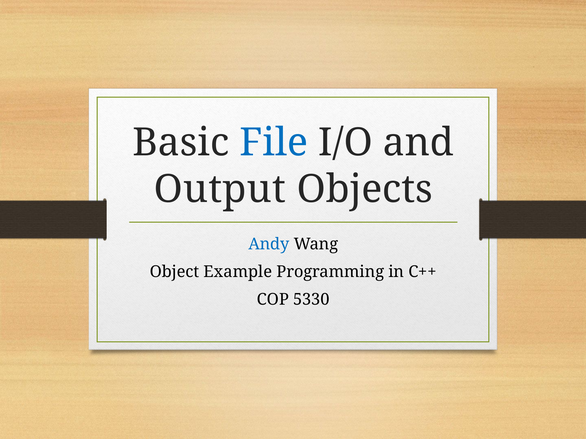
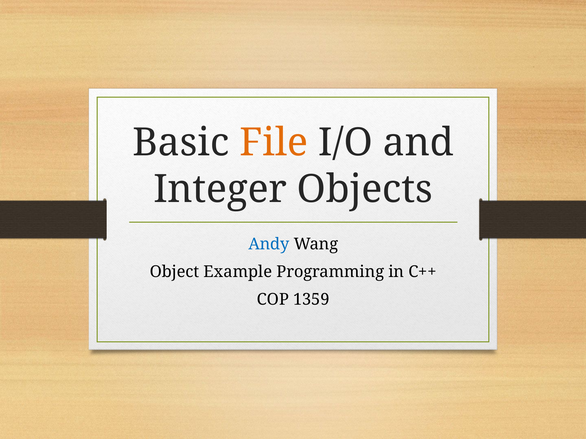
File colour: blue -> orange
Output: Output -> Integer
5330: 5330 -> 1359
